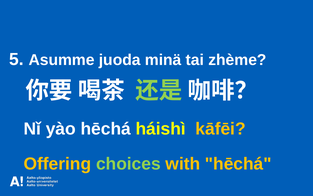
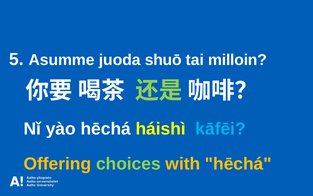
minä: minä -> shuō
zhème: zhème -> milloin
kāfēi colour: yellow -> light blue
